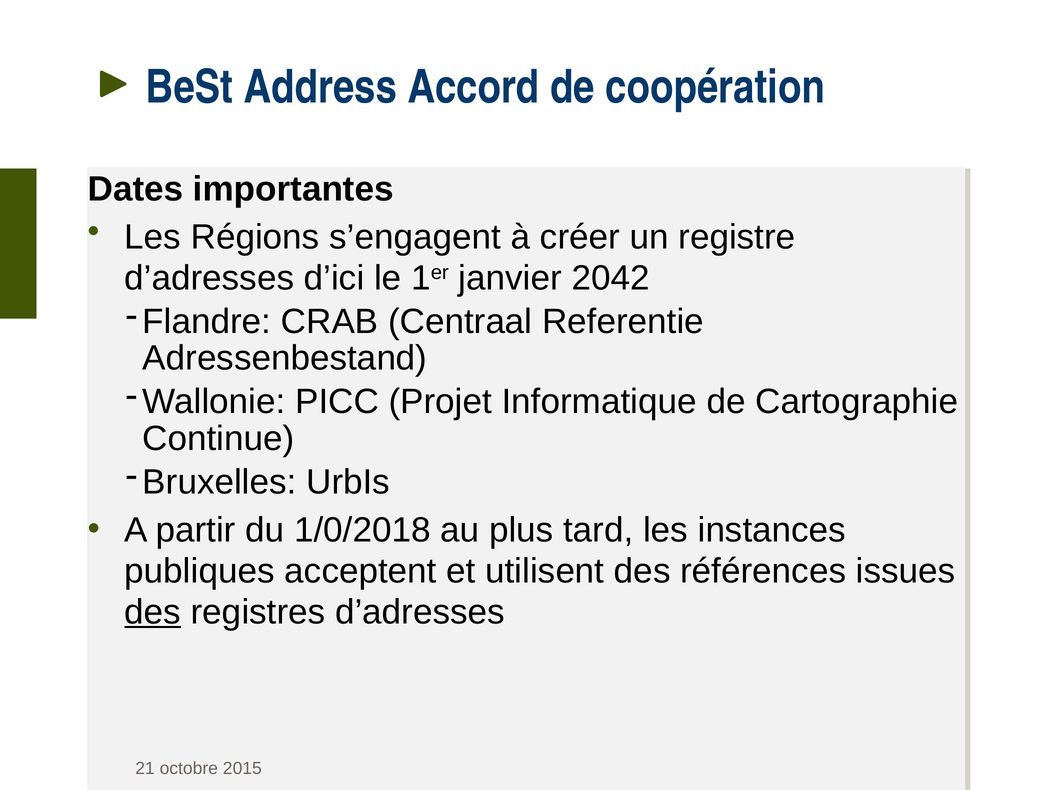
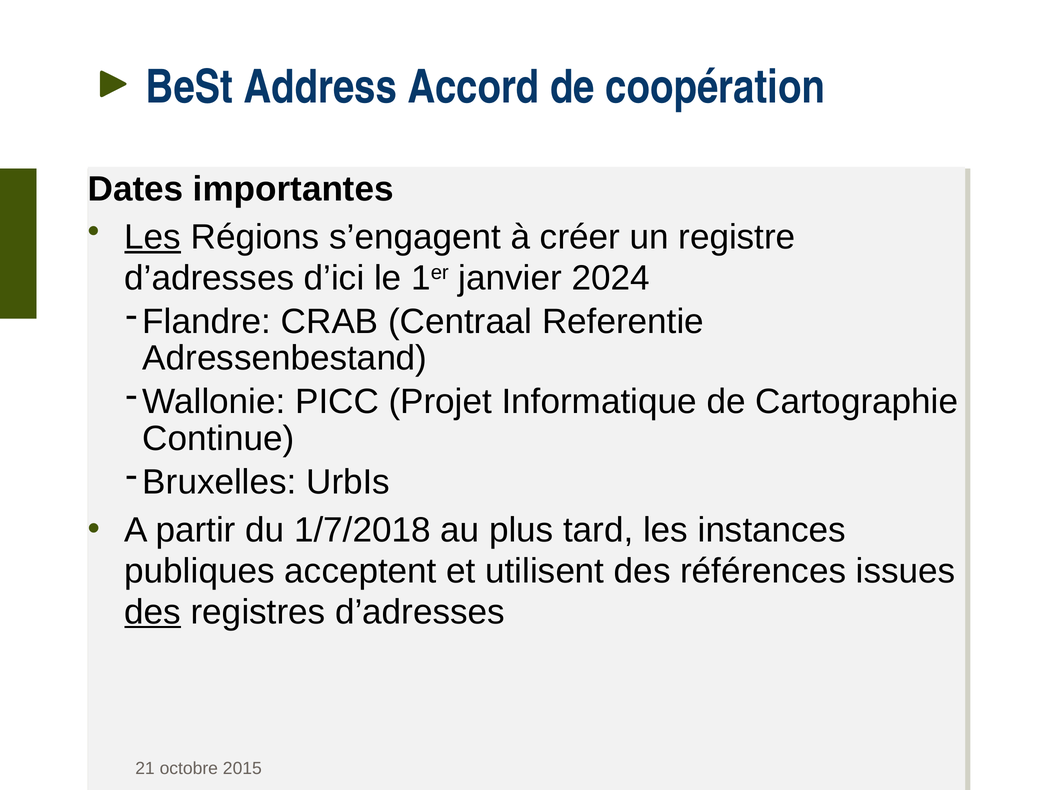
Les at (153, 237) underline: none -> present
2042: 2042 -> 2024
1/0/2018: 1/0/2018 -> 1/7/2018
